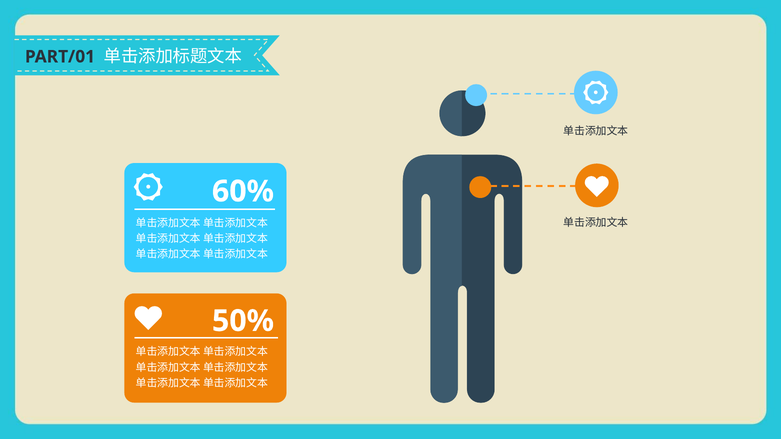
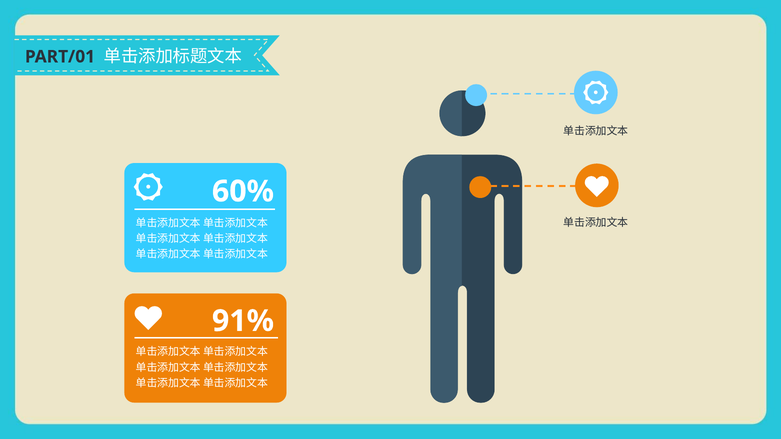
50%: 50% -> 91%
